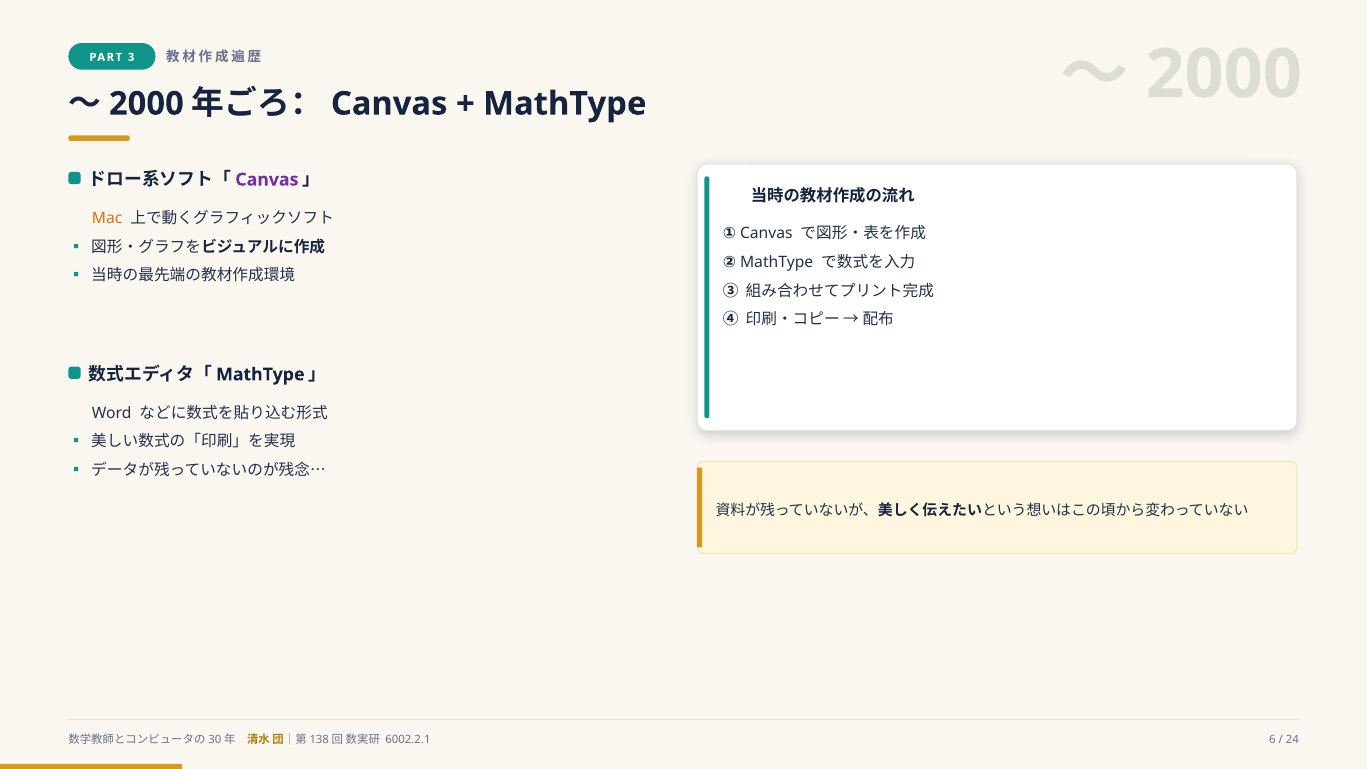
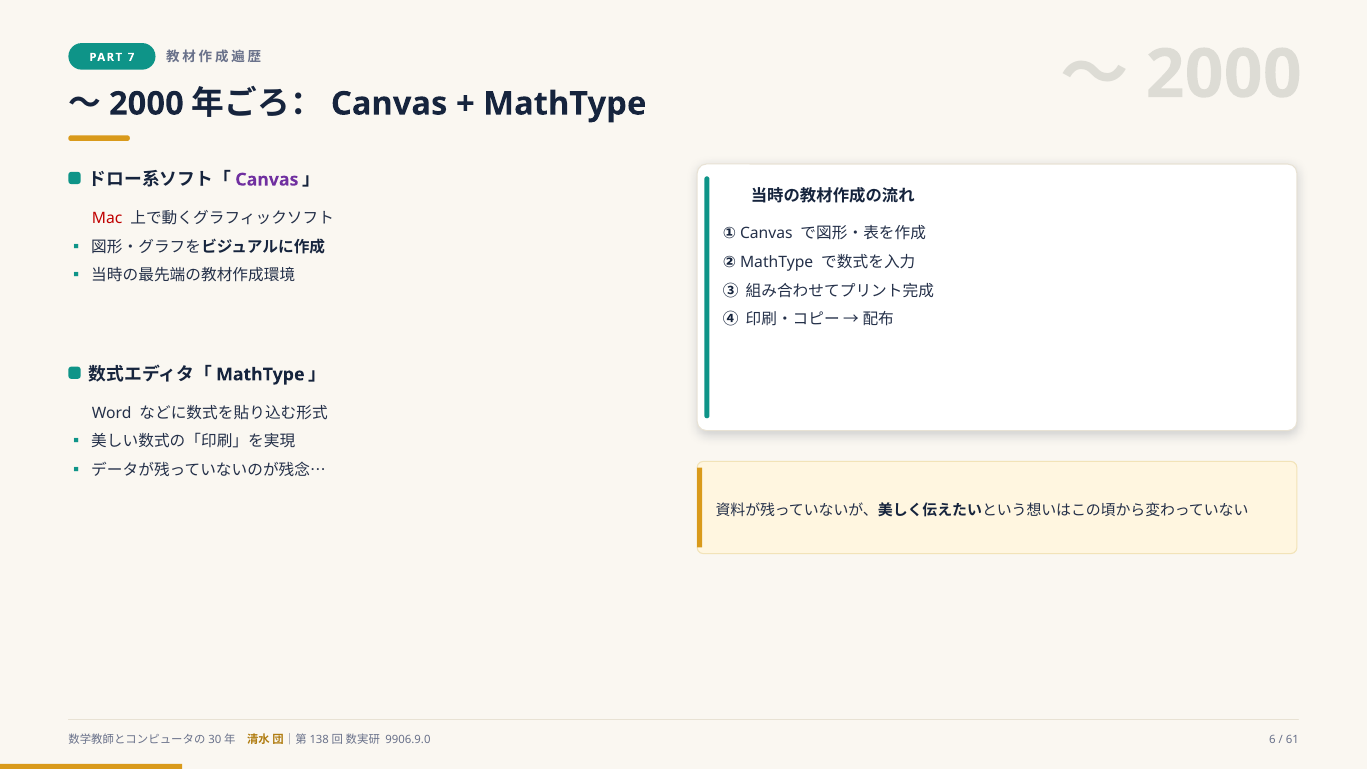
3: 3 -> 7
Mac colour: orange -> red
6002.2.1: 6002.2.1 -> 9906.9.0
24: 24 -> 61
